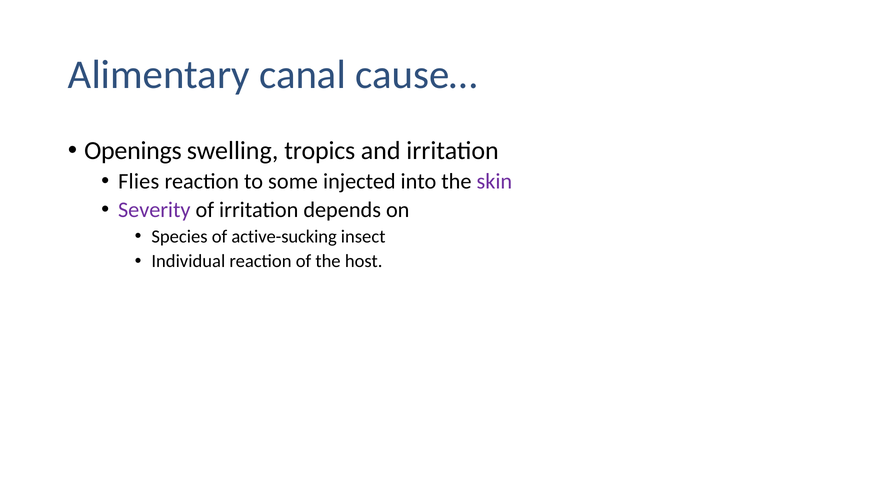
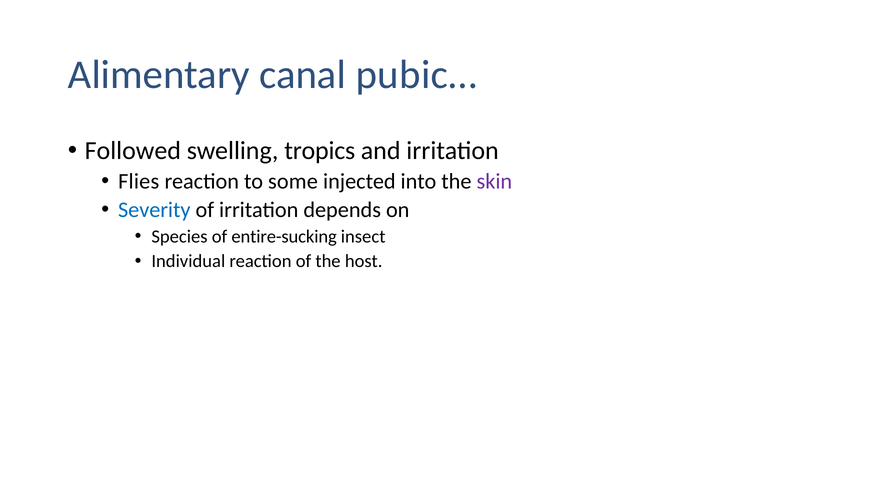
cause…: cause… -> pubic…
Openings: Openings -> Followed
Severity colour: purple -> blue
active-sucking: active-sucking -> entire-sucking
